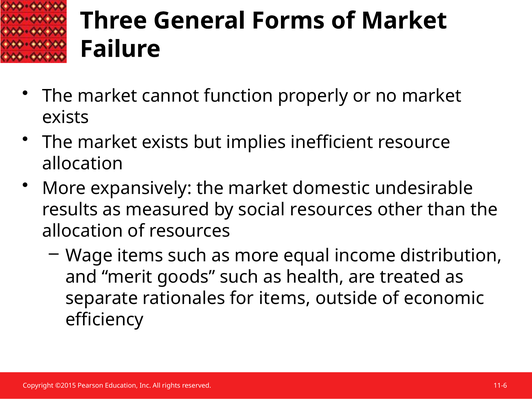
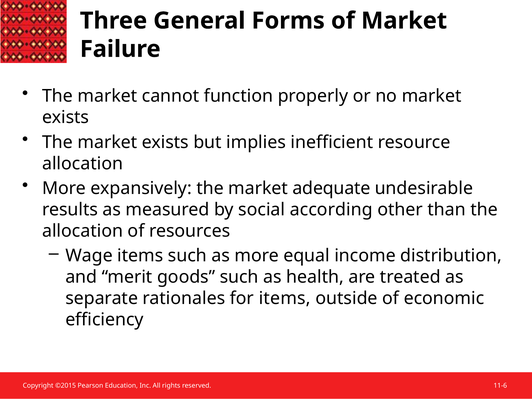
domestic: domestic -> adequate
social resources: resources -> according
